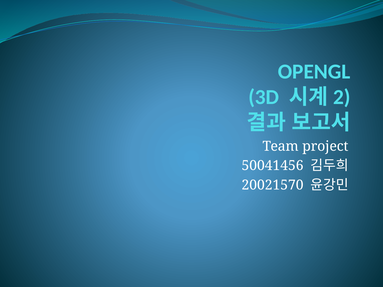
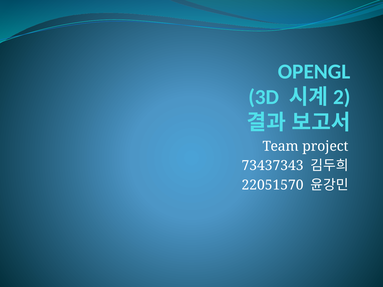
50041456: 50041456 -> 73437343
20021570: 20021570 -> 22051570
